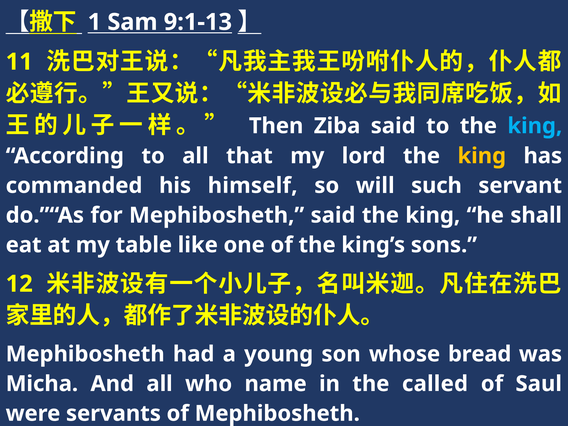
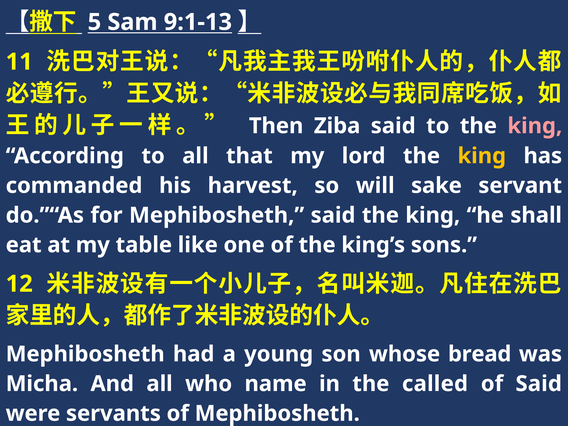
1: 1 -> 5
king at (535, 126) colour: light blue -> pink
himself: himself -> harvest
such: such -> sake
of Saul: Saul -> Said
